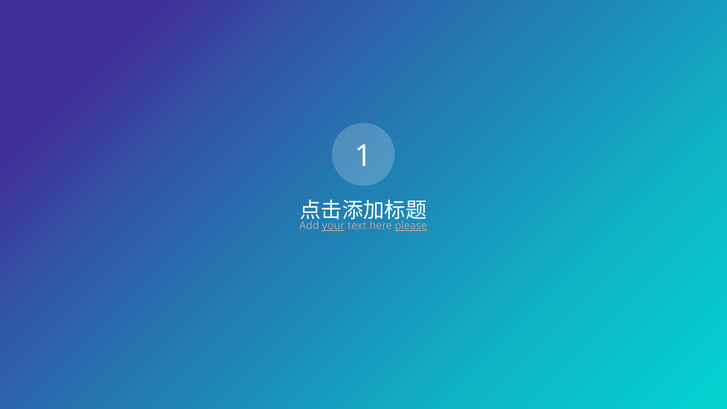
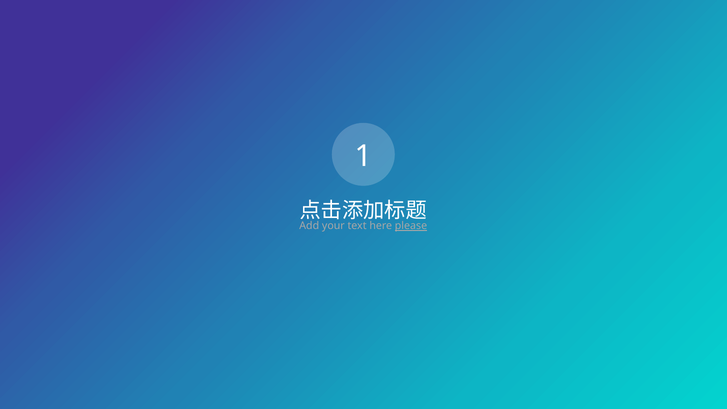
your underline: present -> none
